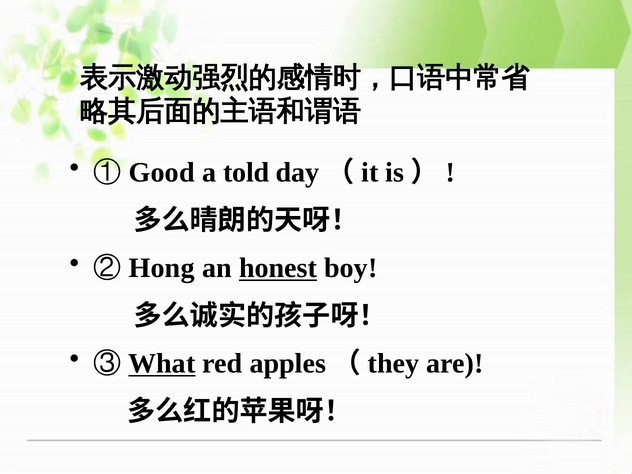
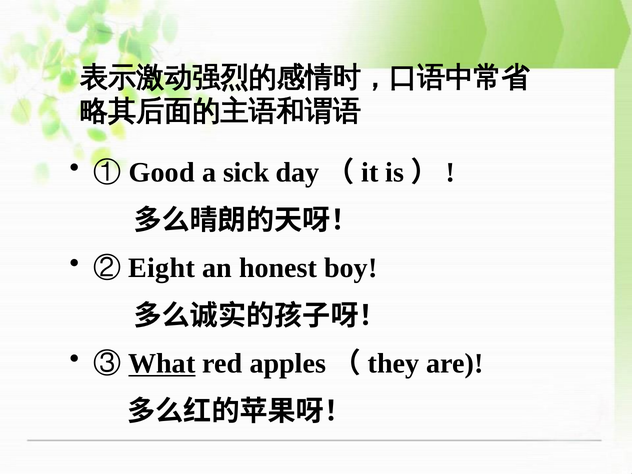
told: told -> sick
Hong: Hong -> Eight
honest underline: present -> none
